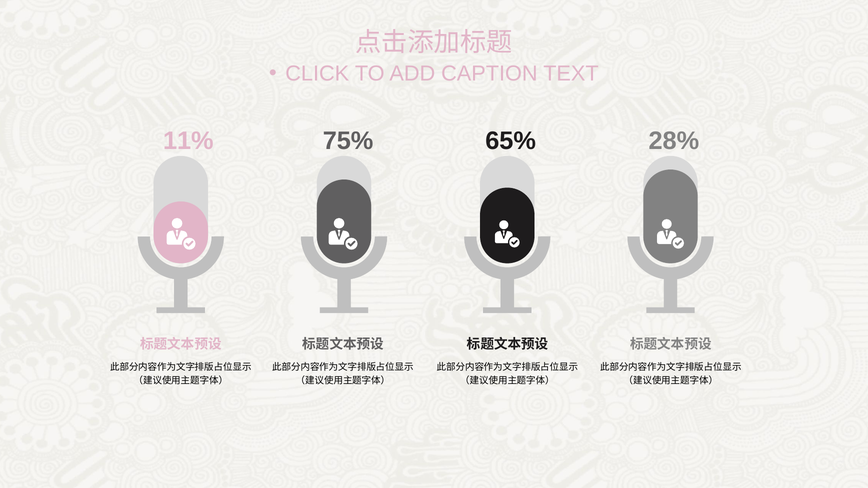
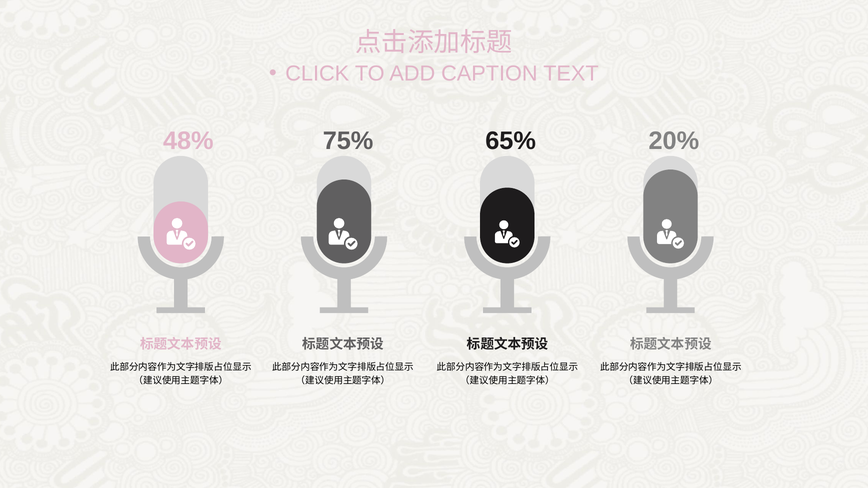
11%: 11% -> 48%
28%: 28% -> 20%
